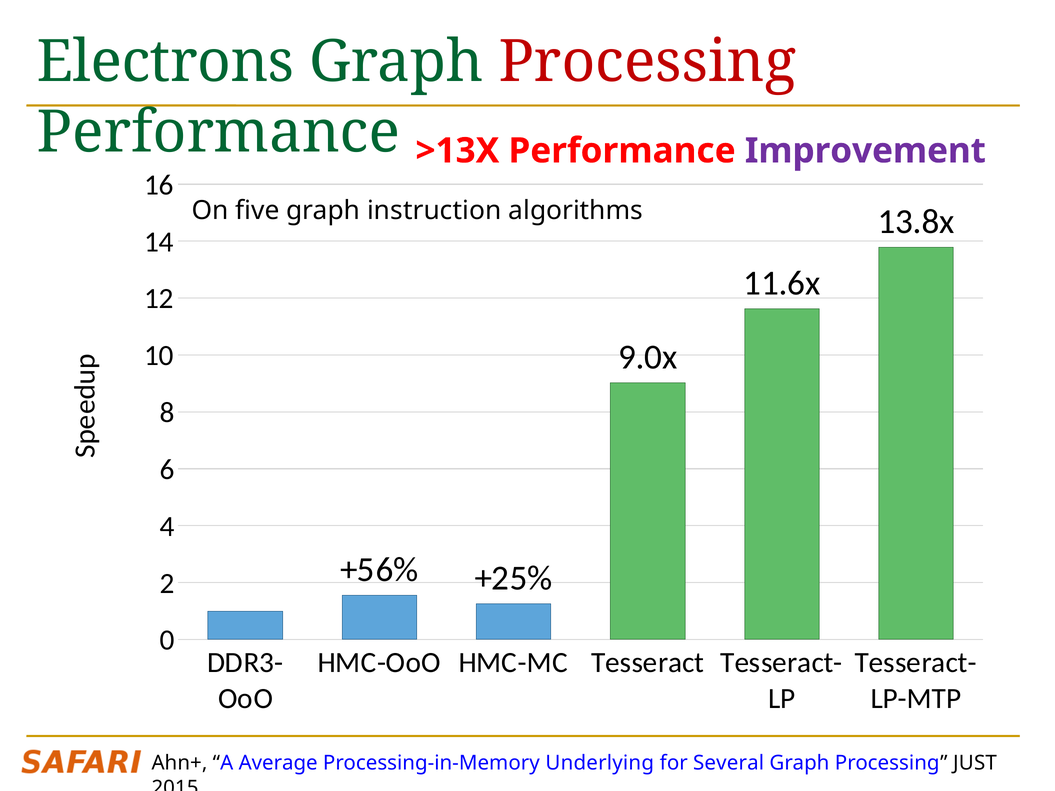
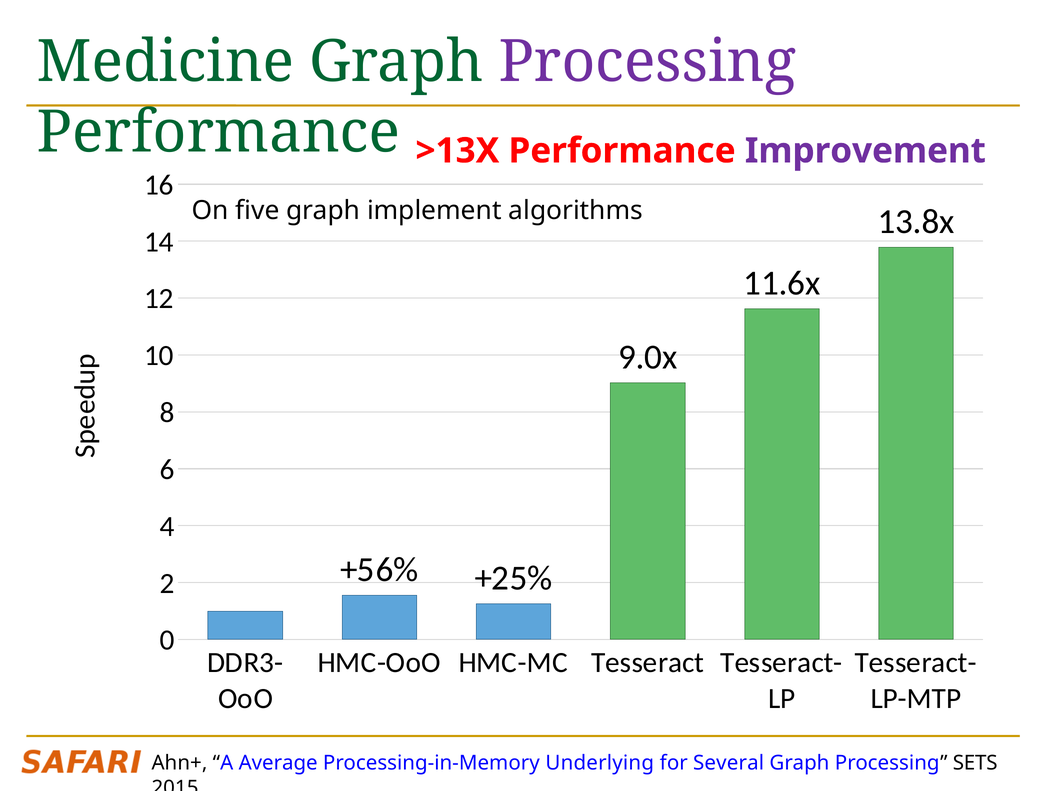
Electrons: Electrons -> Medicine
Processing at (647, 62) colour: red -> purple
instruction: instruction -> implement
JUST: JUST -> SETS
